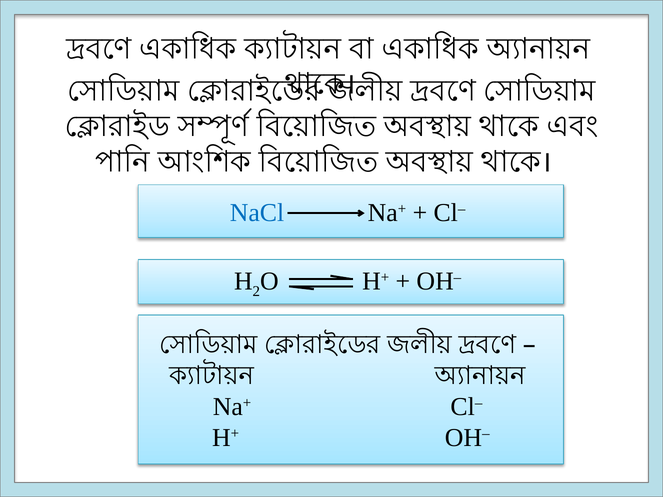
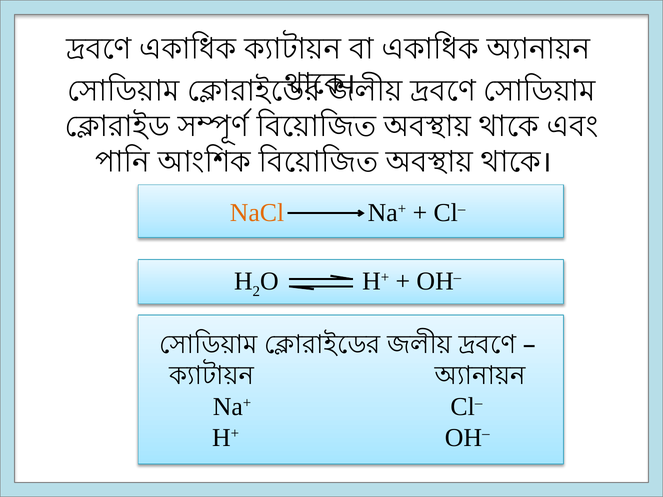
NaCl colour: blue -> orange
